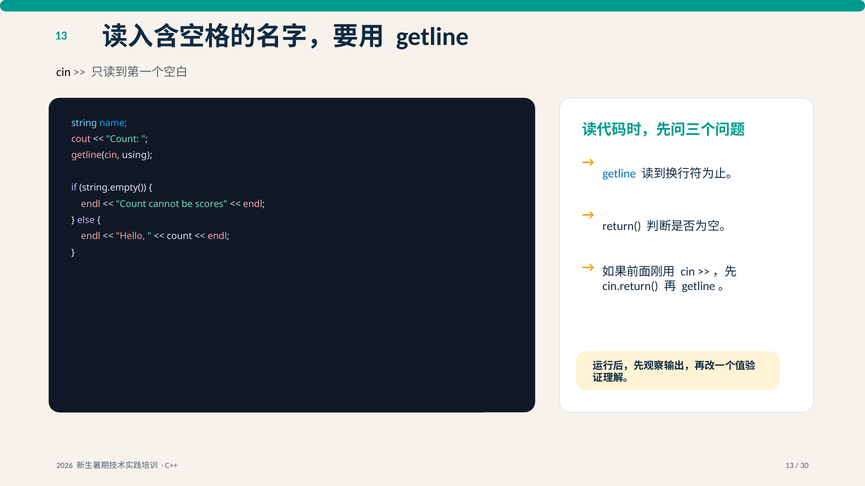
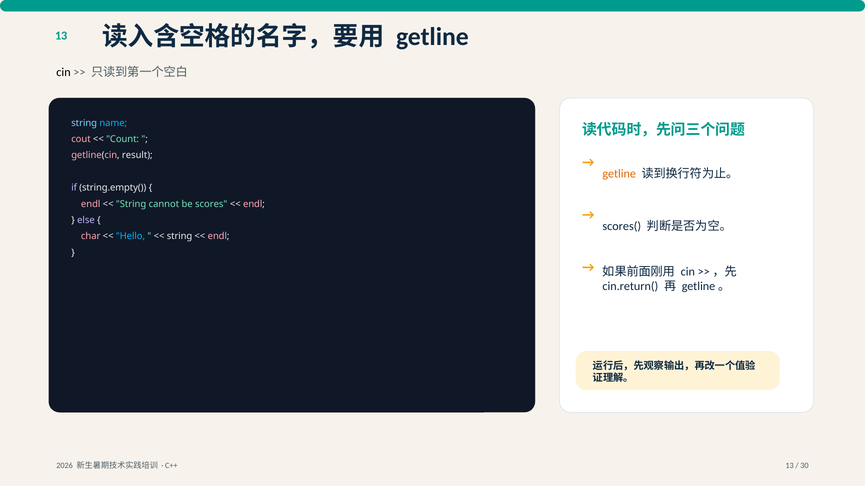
using: using -> result
getline at (619, 174) colour: blue -> orange
Count at (131, 204): Count -> String
return(: return( -> scores(
endl at (91, 237): endl -> char
Hello colour: pink -> light blue
count at (179, 237): count -> string
